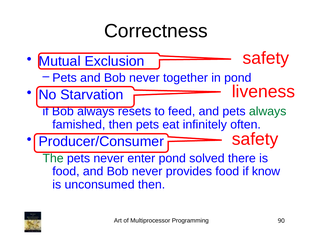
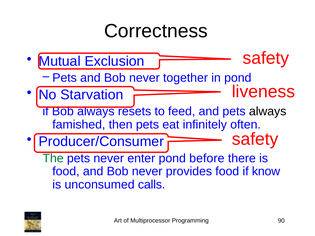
always at (268, 112) colour: green -> black
solved: solved -> before
unconsumed then: then -> calls
